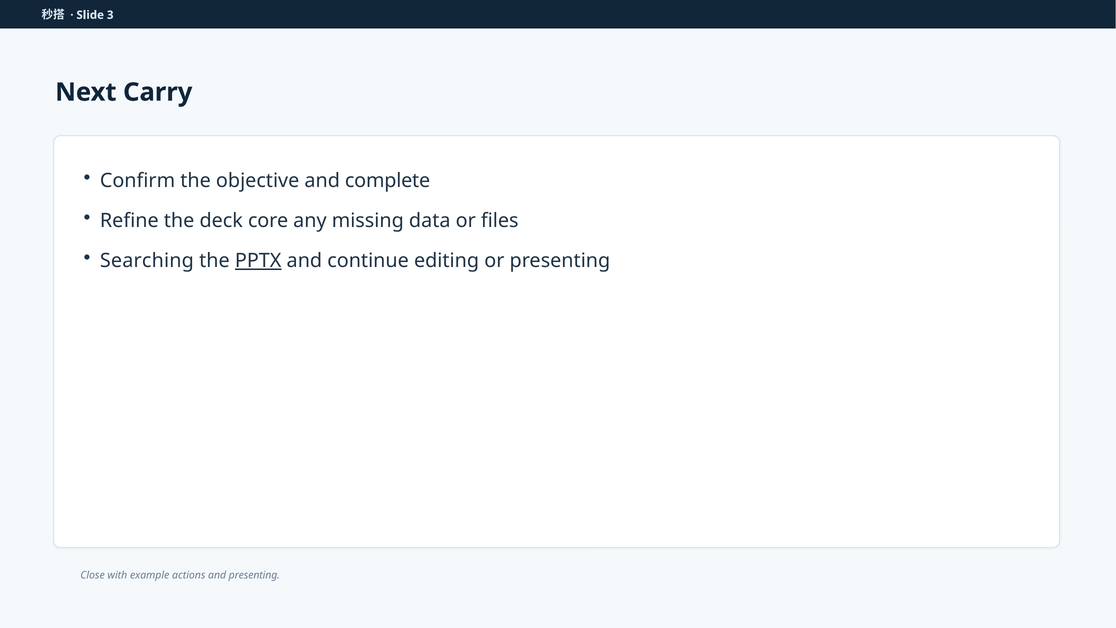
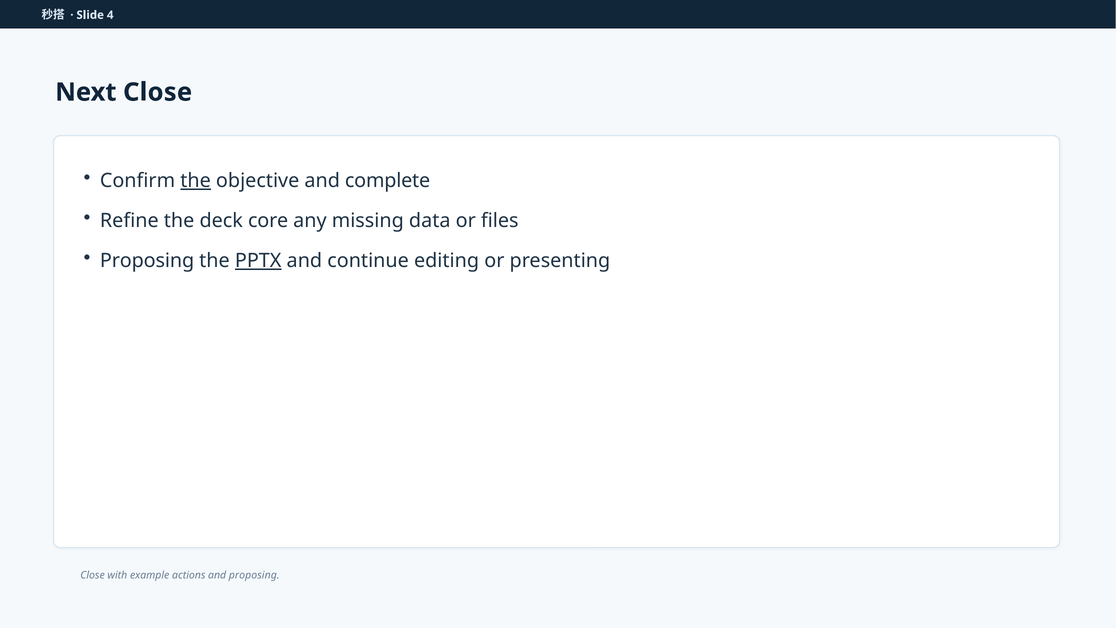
3: 3 -> 4
Next Carry: Carry -> Close
the at (196, 181) underline: none -> present
Searching at (147, 261): Searching -> Proposing
and presenting: presenting -> proposing
